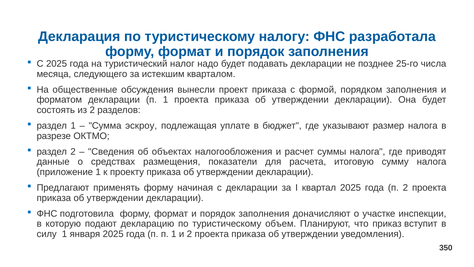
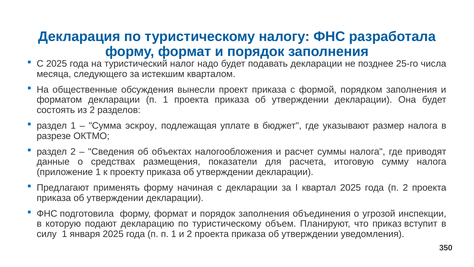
доначисляют: доначисляют -> объединения
участке: участке -> угрозой
